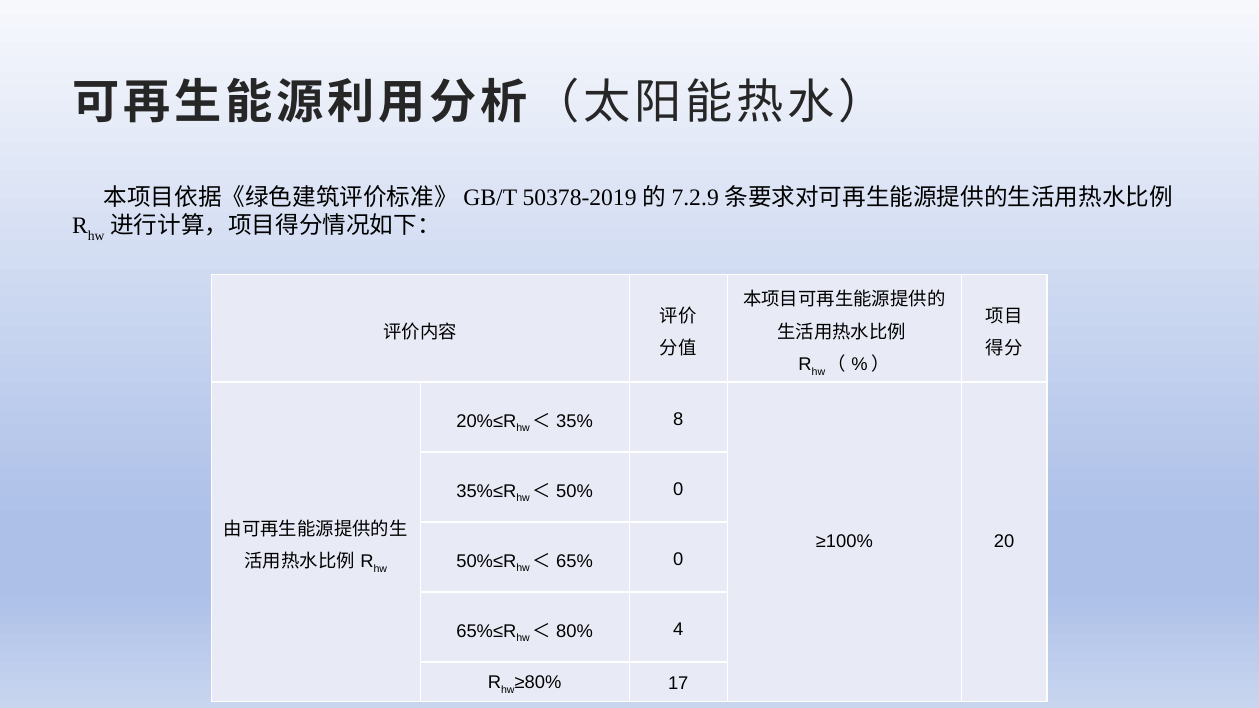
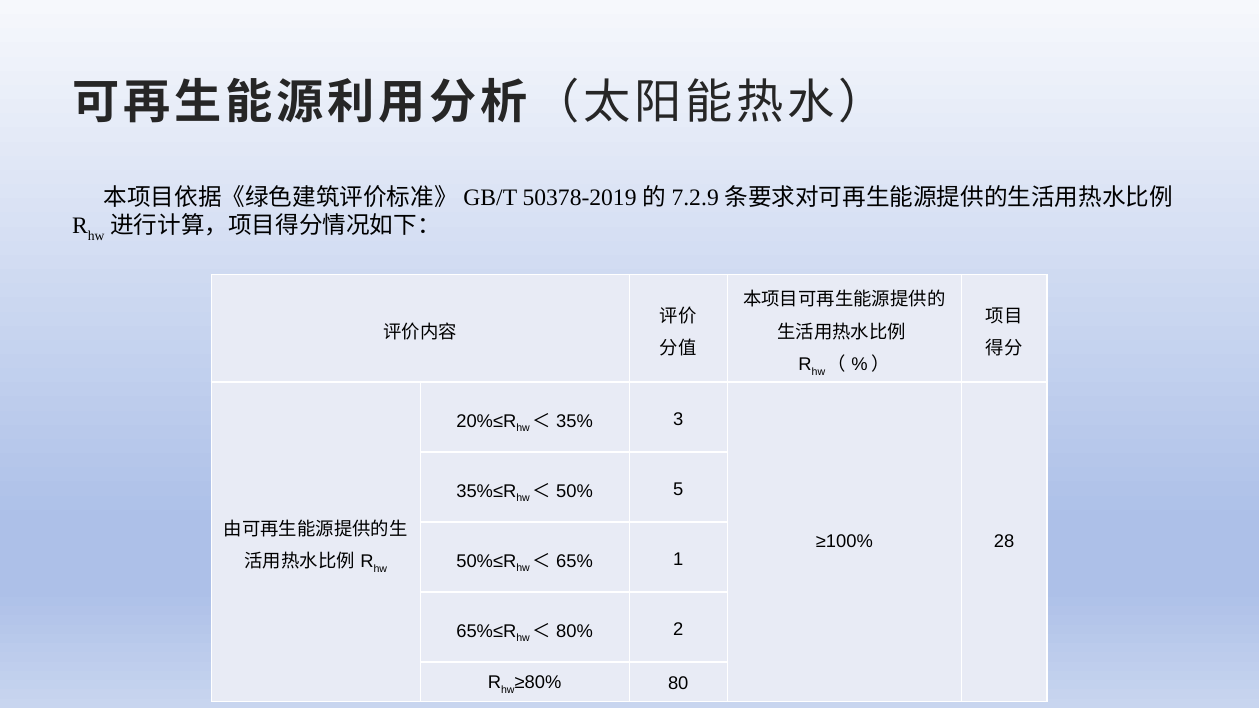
8: 8 -> 3
0 at (678, 489): 0 -> 5
20: 20 -> 28
0 at (678, 559): 0 -> 1
4: 4 -> 2
17: 17 -> 80
